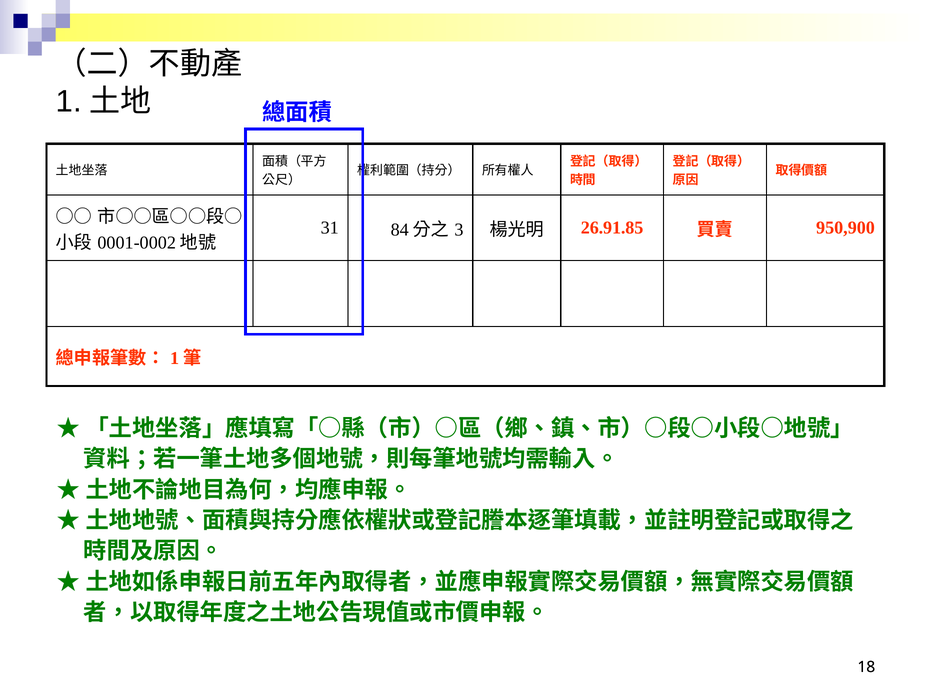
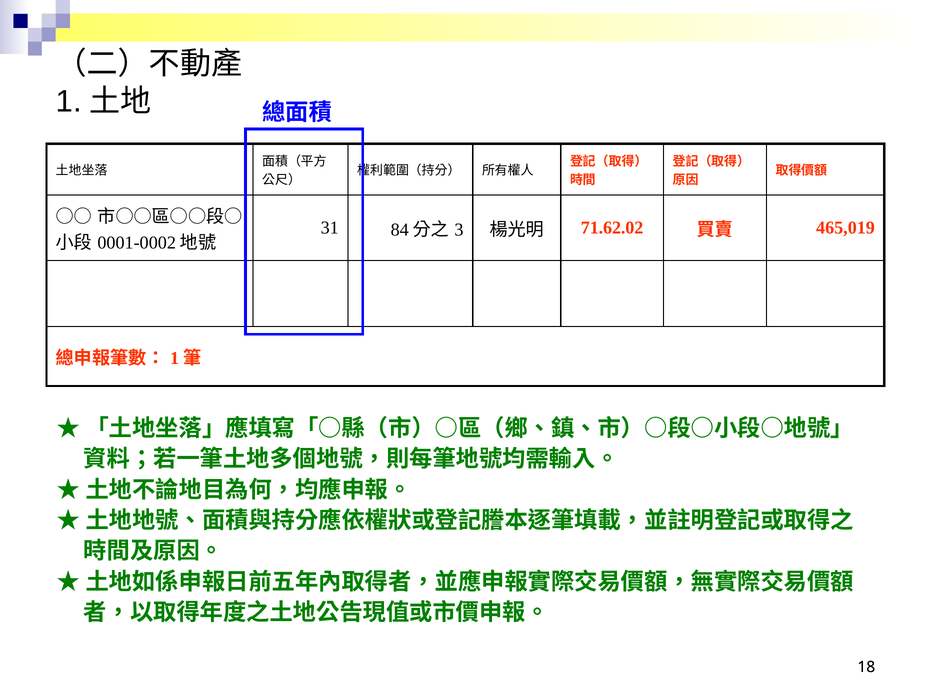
26.91.85: 26.91.85 -> 71.62.02
950,900: 950,900 -> 465,019
